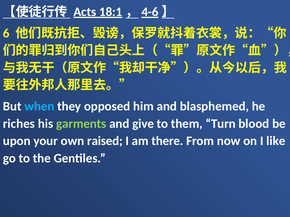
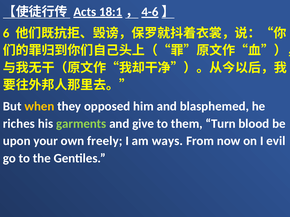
when colour: light blue -> yellow
raised: raised -> freely
there: there -> ways
like: like -> evil
